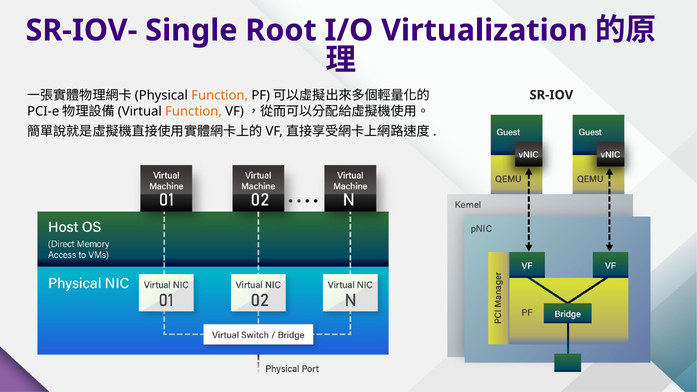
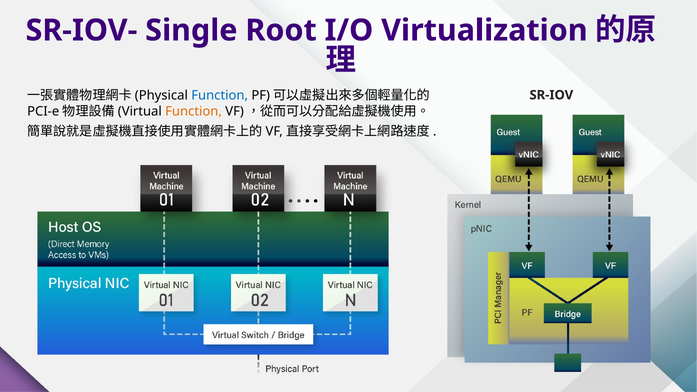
Function at (220, 95) colour: orange -> blue
